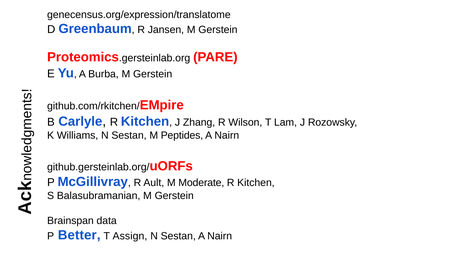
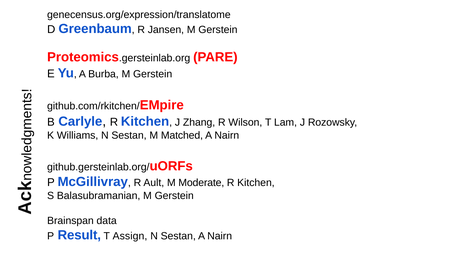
Peptides: Peptides -> Matched
Better: Better -> Result
